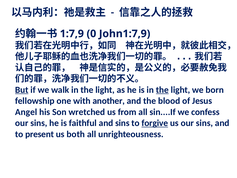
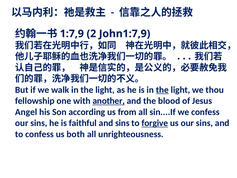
0: 0 -> 2
But underline: present -> none
born: born -> thou
another underline: none -> present
wretched: wretched -> according
to present: present -> confess
